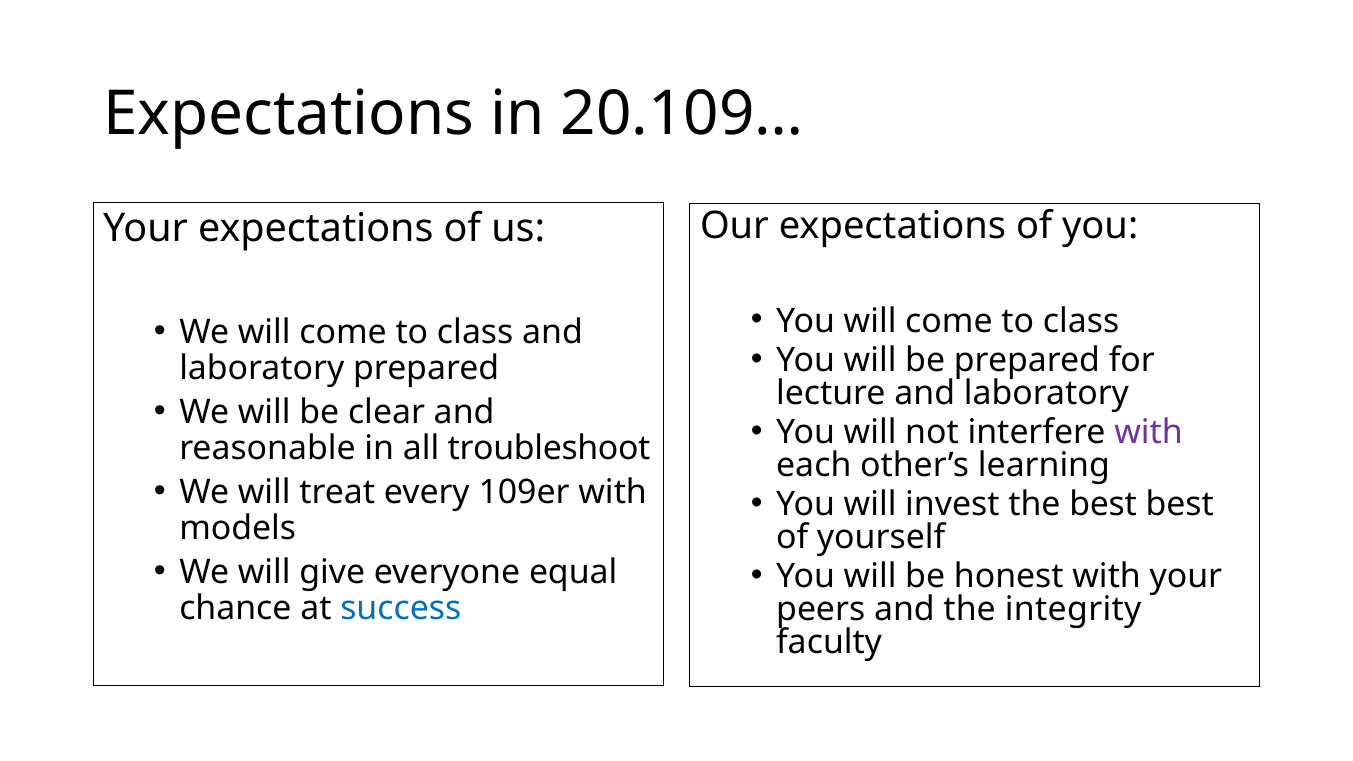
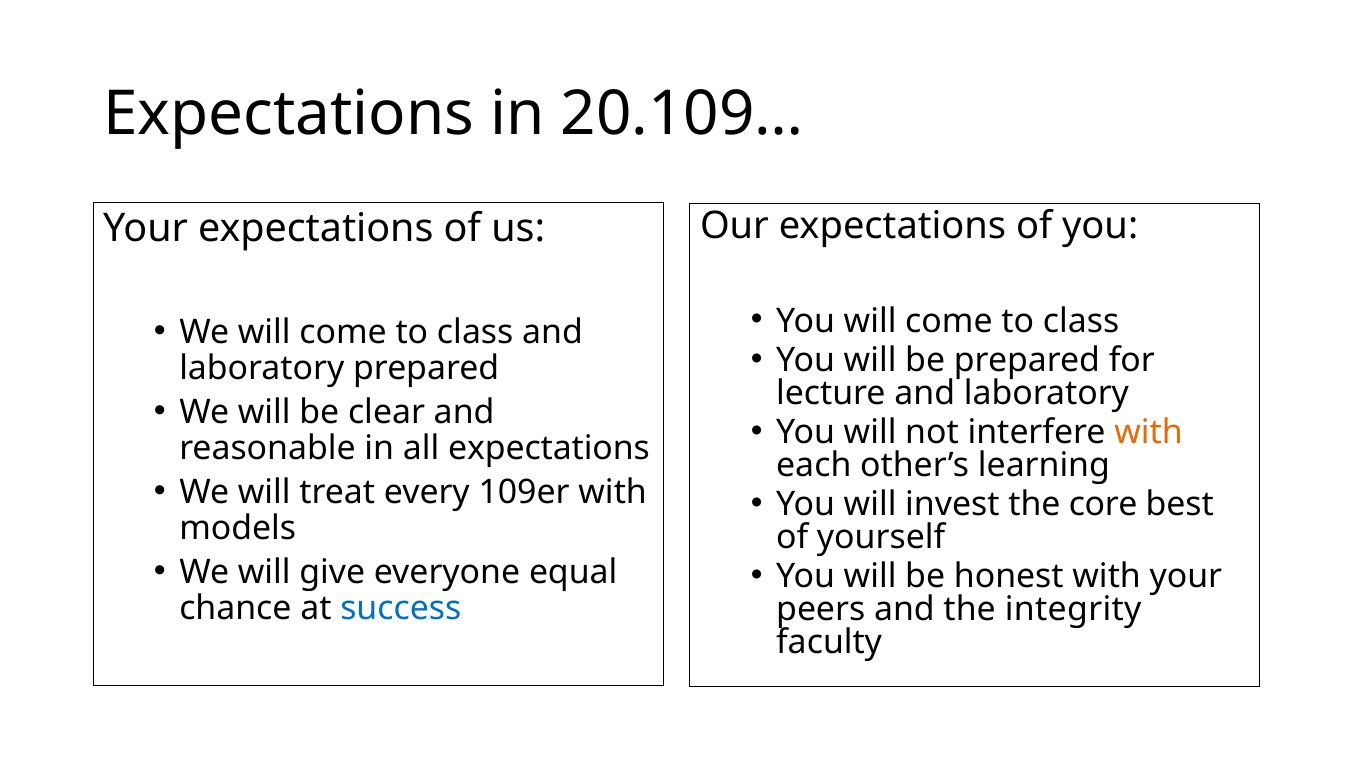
with at (1149, 432) colour: purple -> orange
all troubleshoot: troubleshoot -> expectations
the best: best -> core
